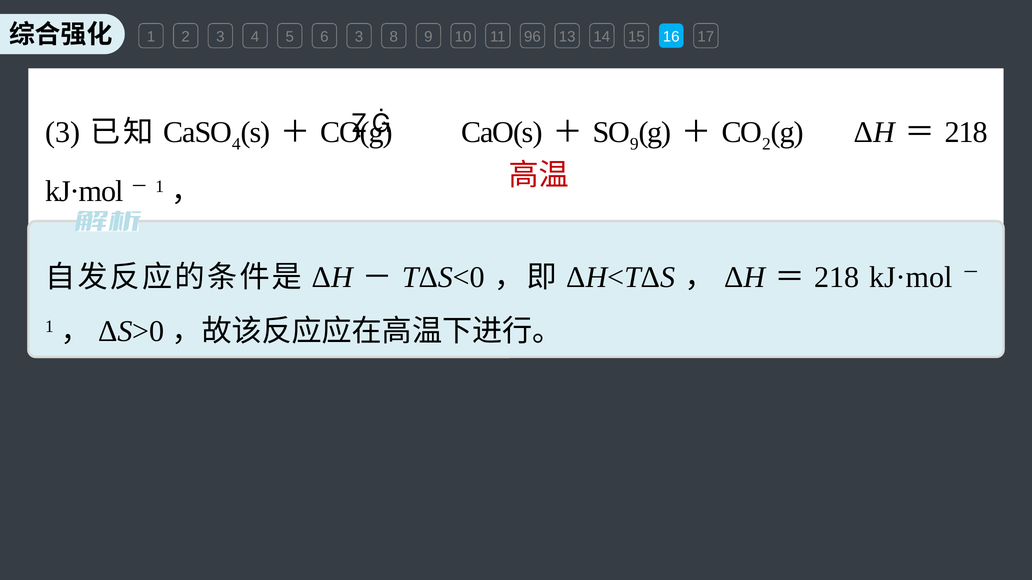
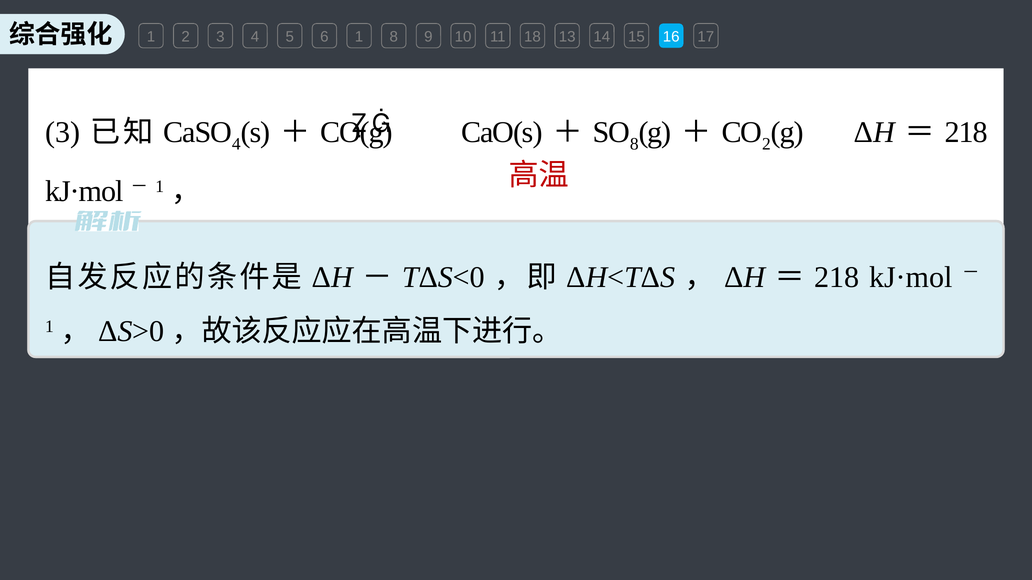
6 3: 3 -> 1
96: 96 -> 18
9 at (634, 144): 9 -> 8
